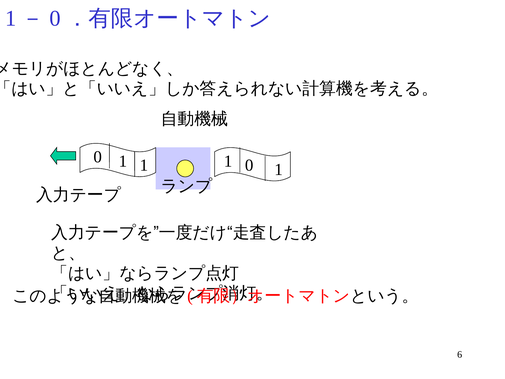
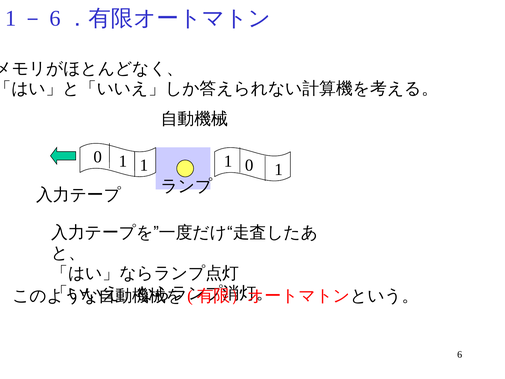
0 at (55, 18): 0 -> 6
